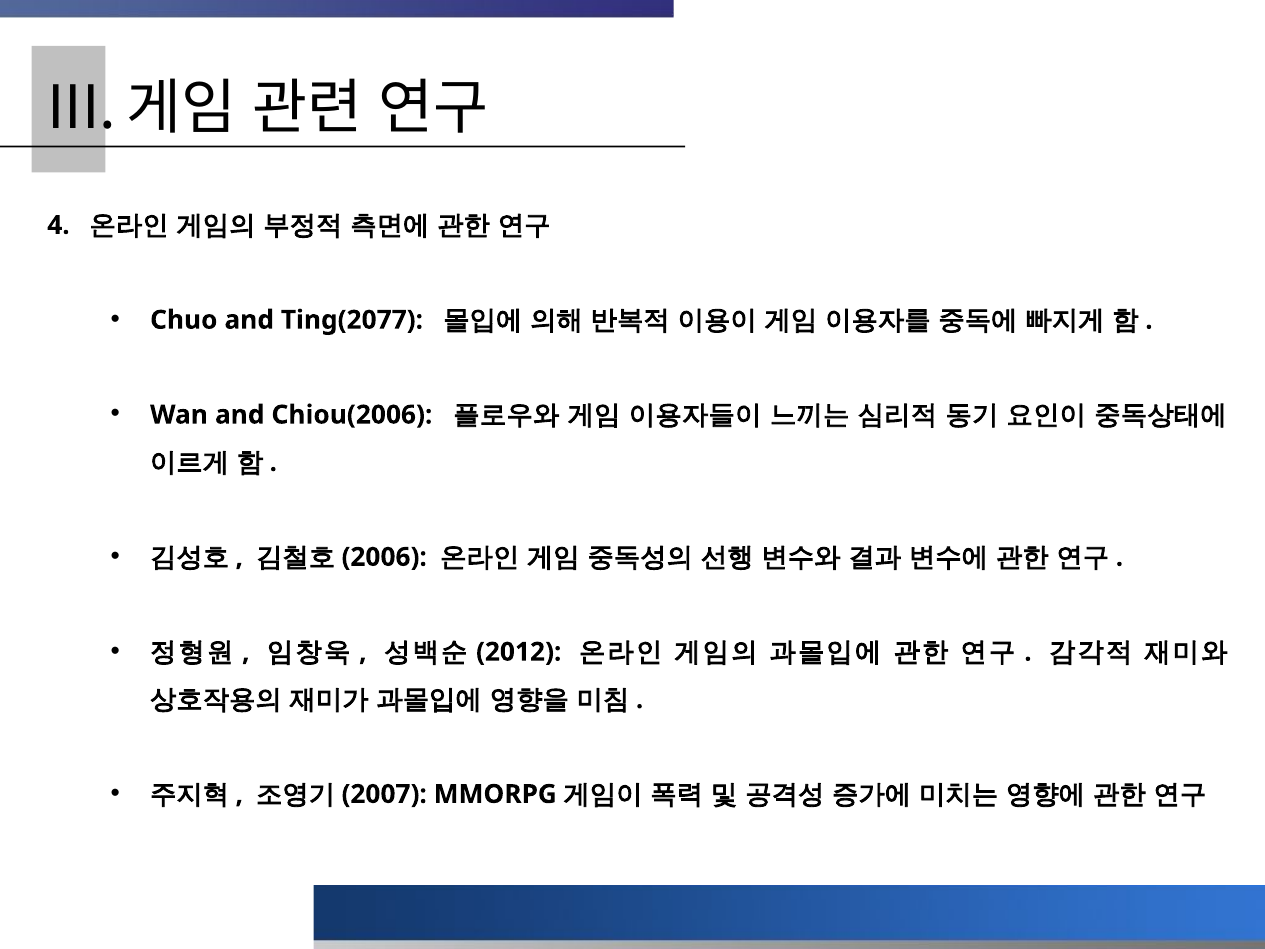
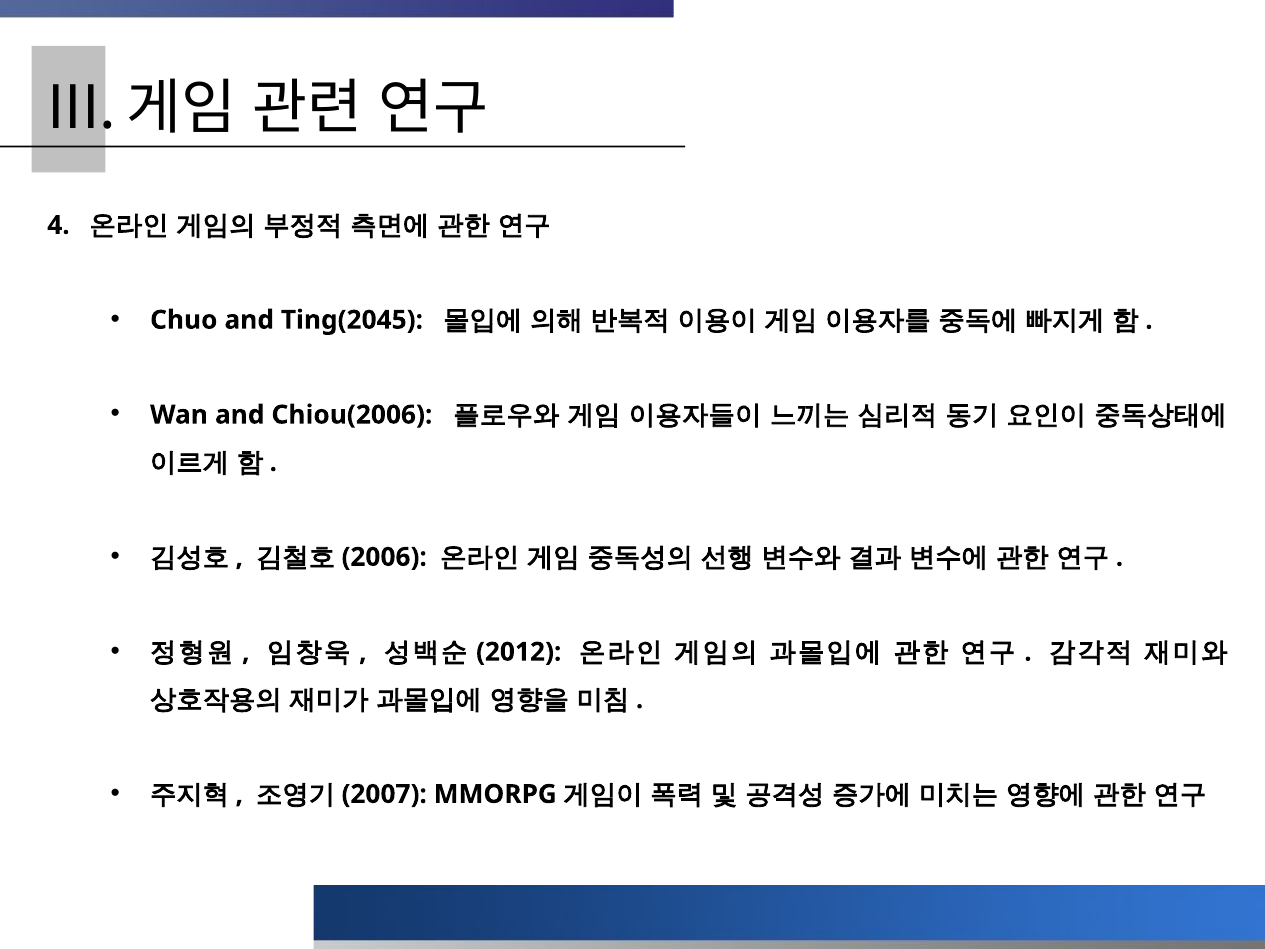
Ting(2077: Ting(2077 -> Ting(2045
